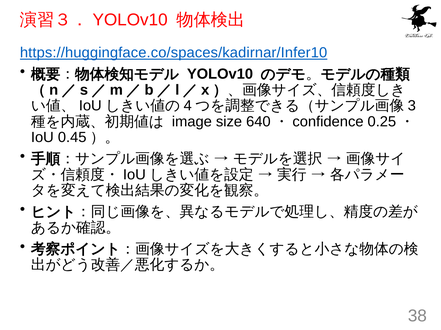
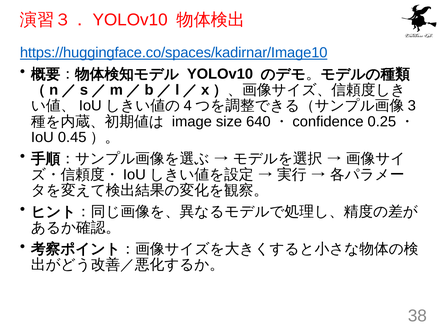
https://huggingface.co/spaces/kadirnar/Infer10: https://huggingface.co/spaces/kadirnar/Infer10 -> https://huggingface.co/spaces/kadirnar/Image10
